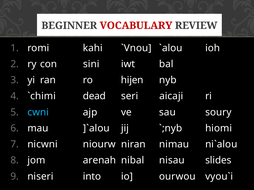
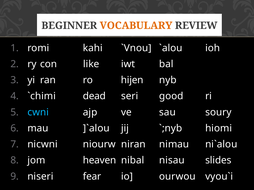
VOCABULARY colour: red -> orange
sini: sini -> like
aicaji: aicaji -> good
arenah: arenah -> heaven
into: into -> fear
